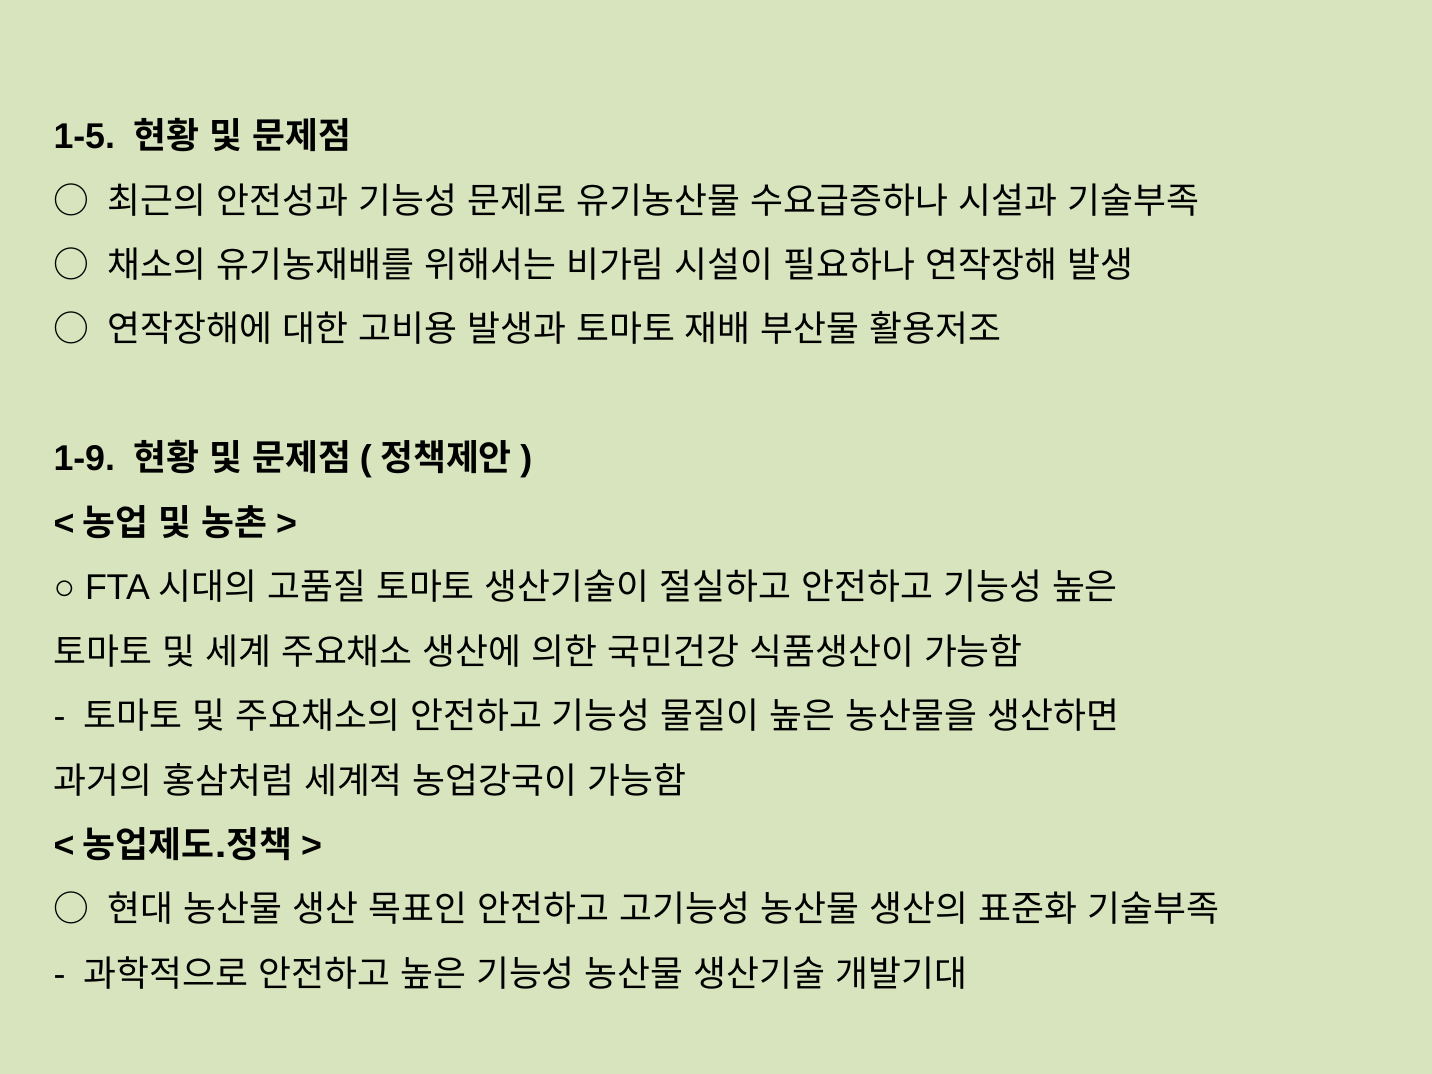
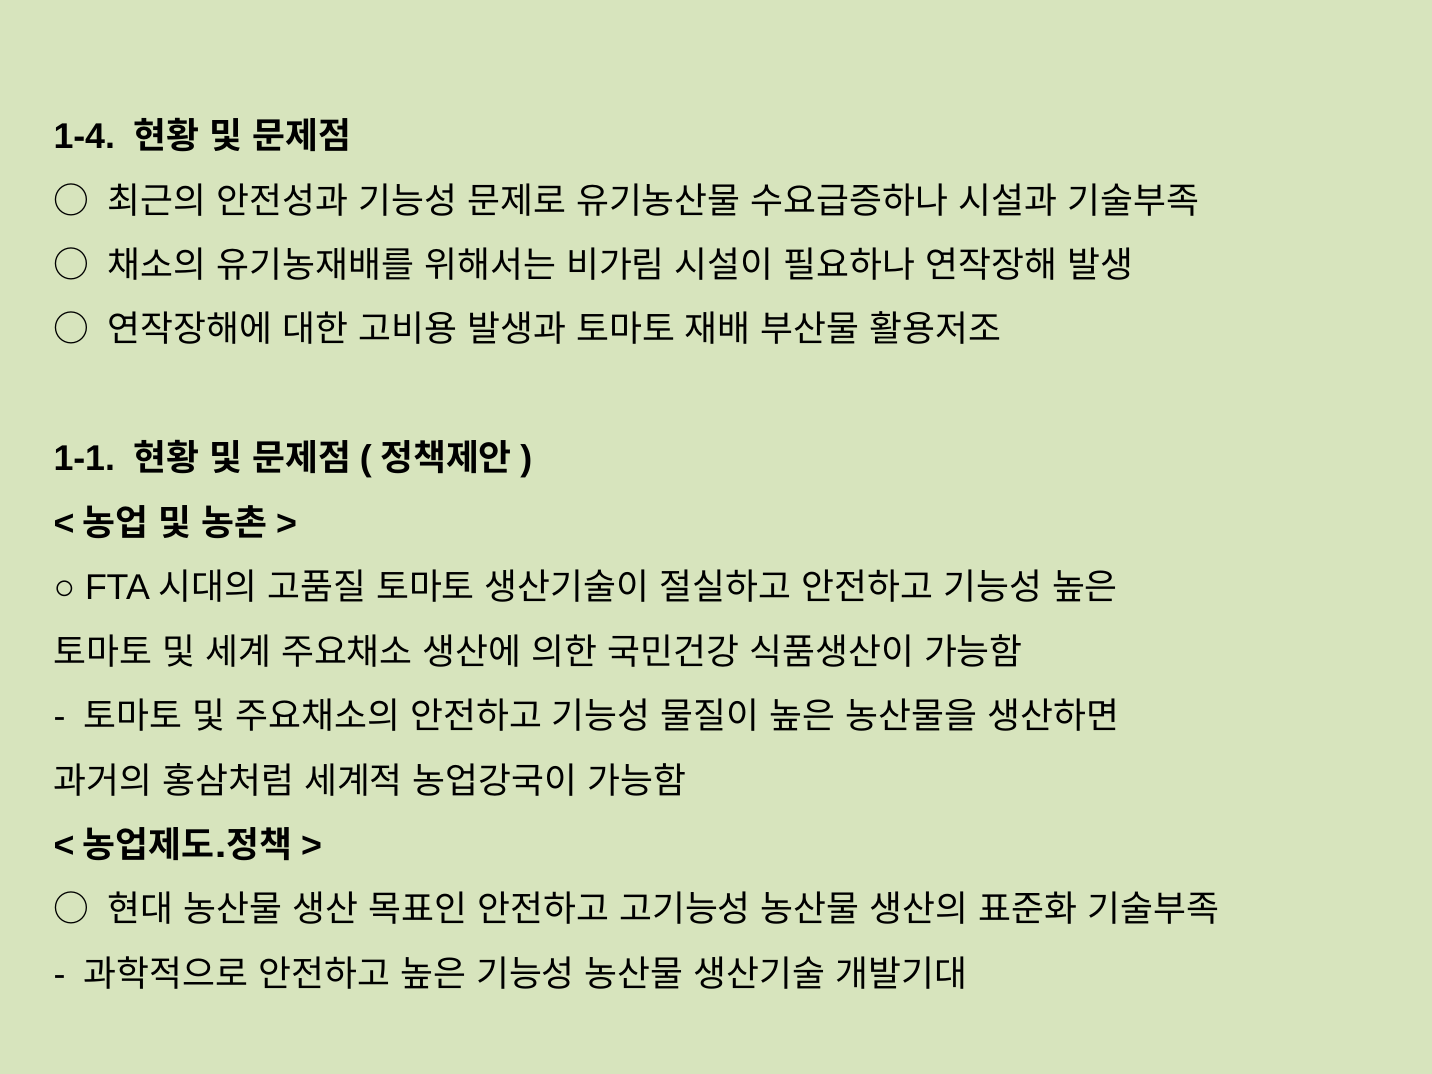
1-5: 1-5 -> 1-4
1-9: 1-9 -> 1-1
